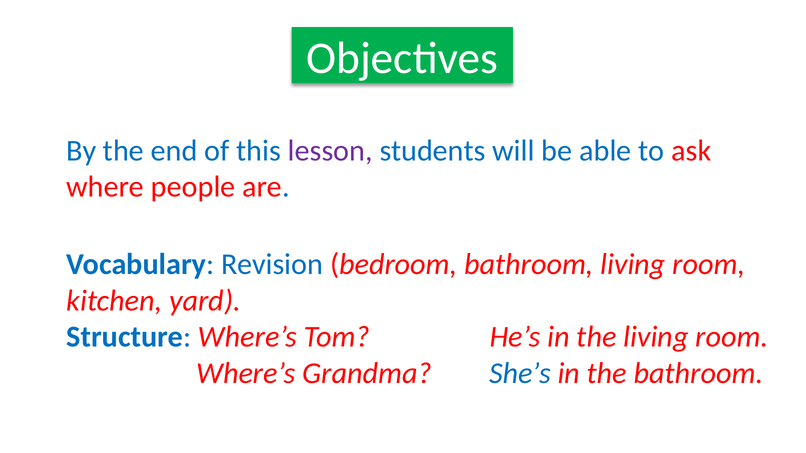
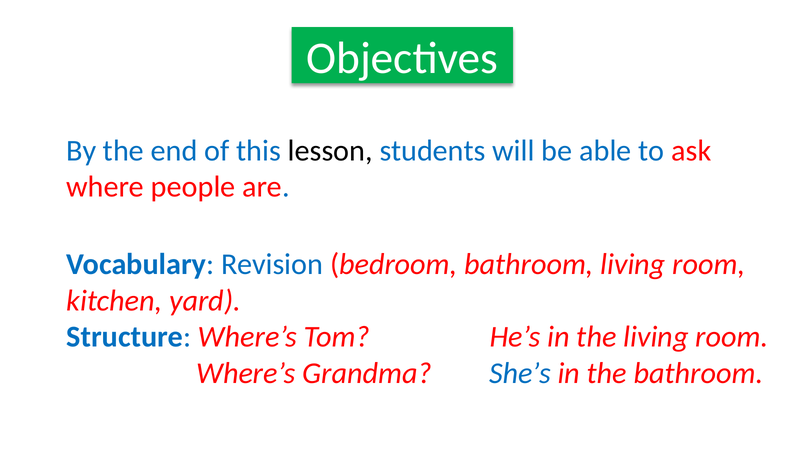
lesson colour: purple -> black
